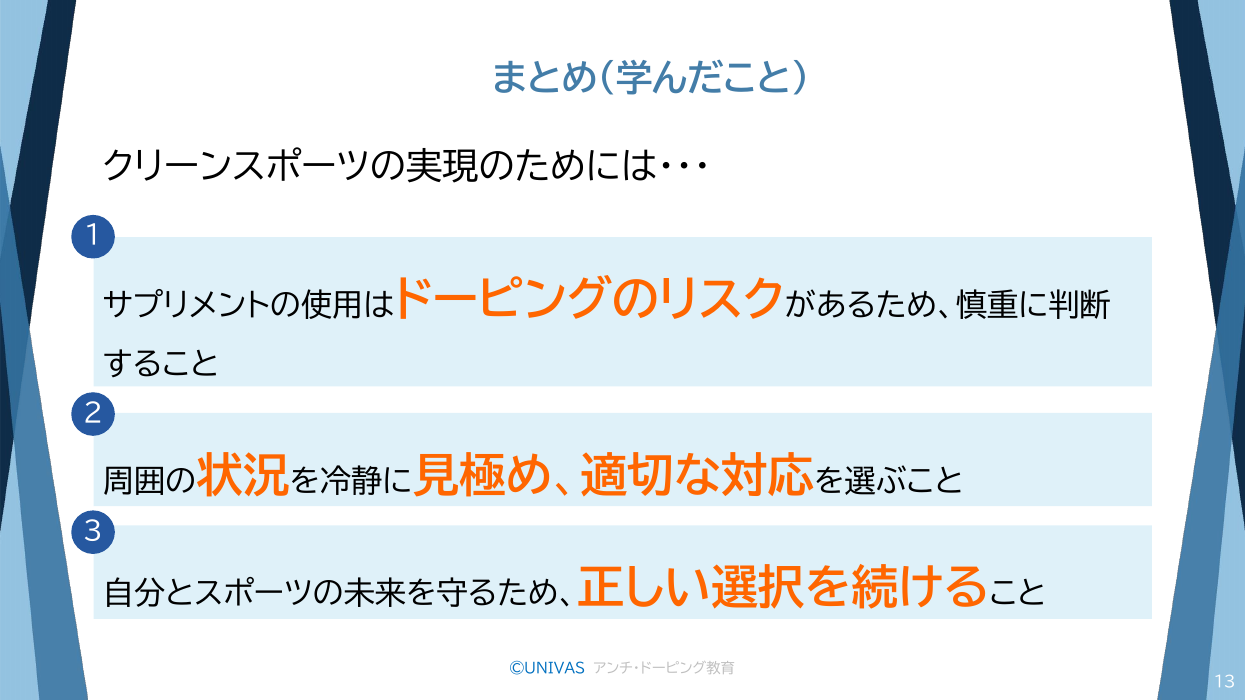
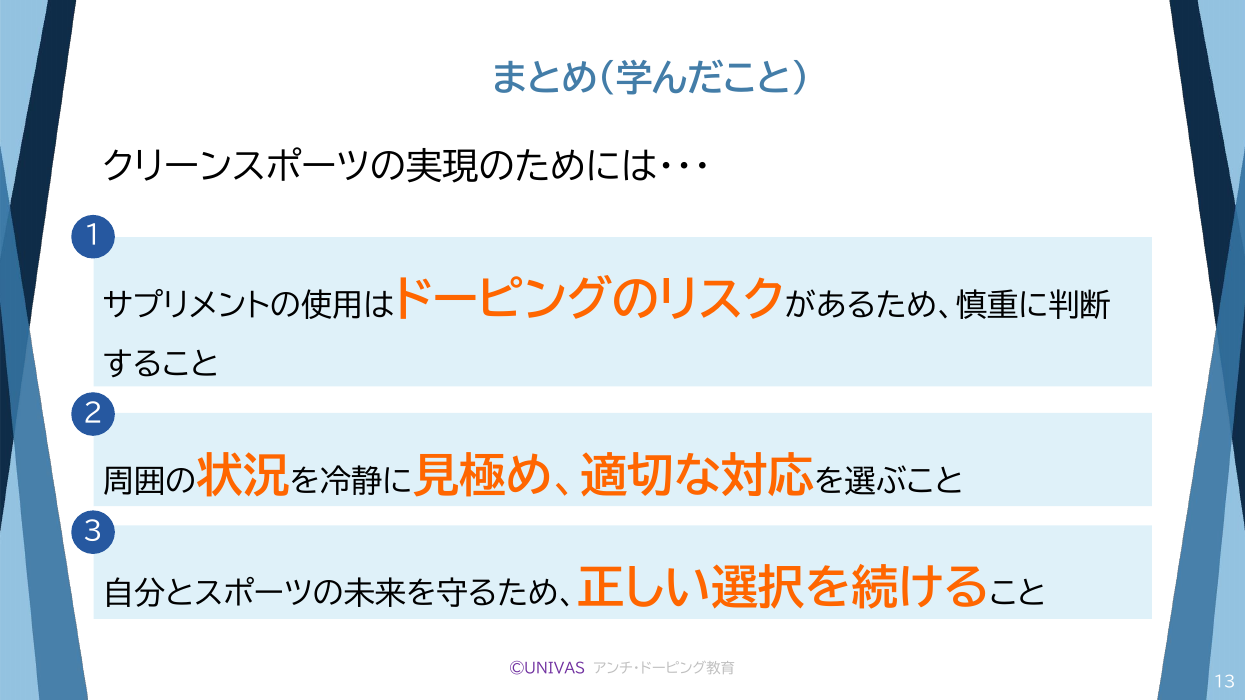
©UNIVAS colour: blue -> purple
